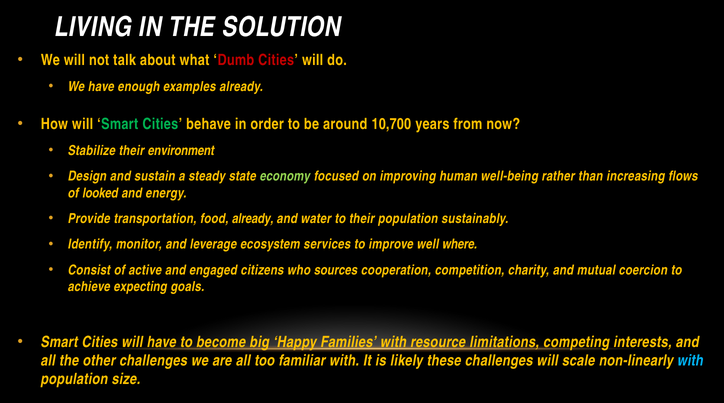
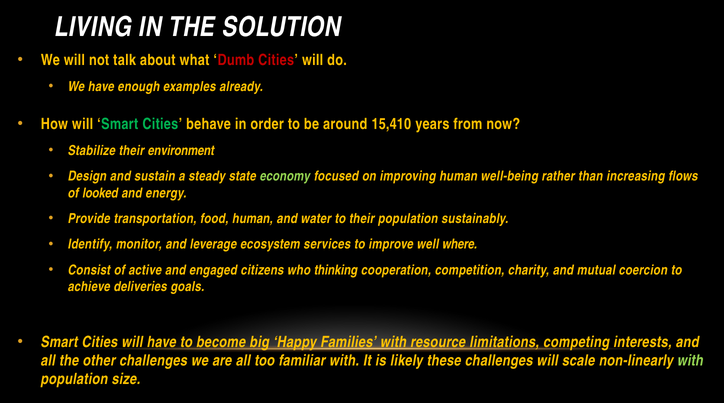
10,700: 10,700 -> 15,410
food already: already -> human
sources: sources -> thinking
expecting: expecting -> deliveries
with at (690, 360) colour: light blue -> light green
